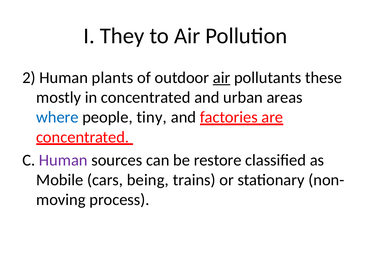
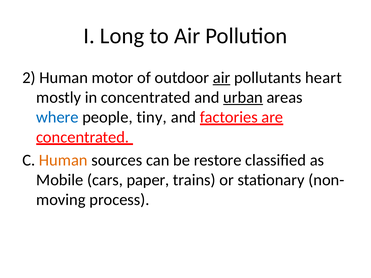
They: They -> Long
plants: plants -> motor
these: these -> heart
urban underline: none -> present
Human at (63, 160) colour: purple -> orange
being: being -> paper
